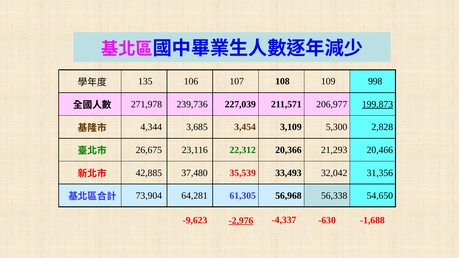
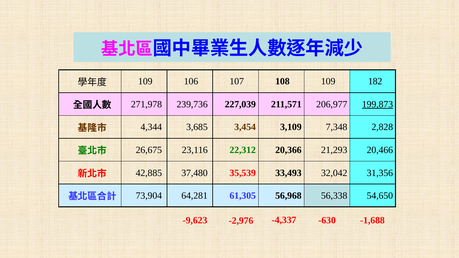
135 at (145, 82): 135 -> 109
998: 998 -> 182
5,300: 5,300 -> 7,348
-2,976 underline: present -> none
